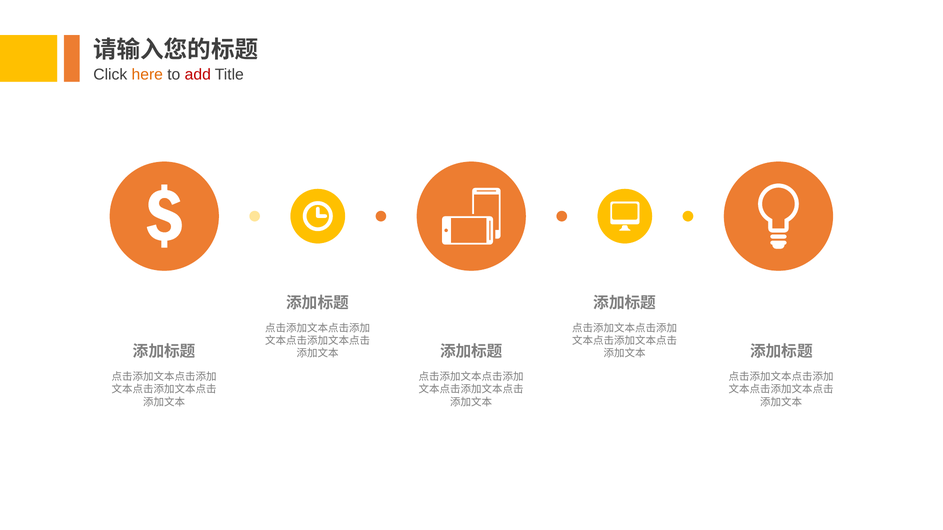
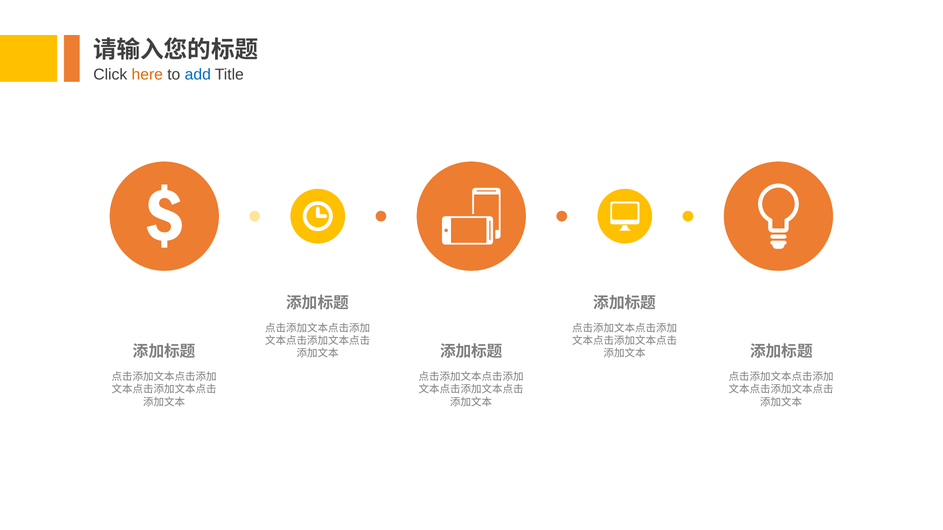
add colour: red -> blue
